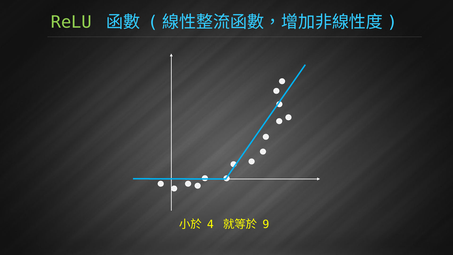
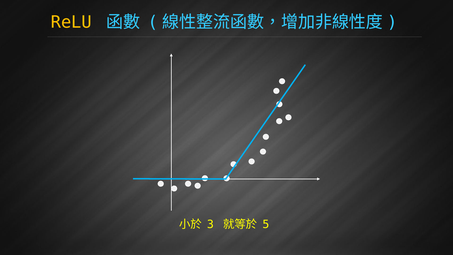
ReLU colour: light green -> yellow
4: 4 -> 3
9: 9 -> 5
